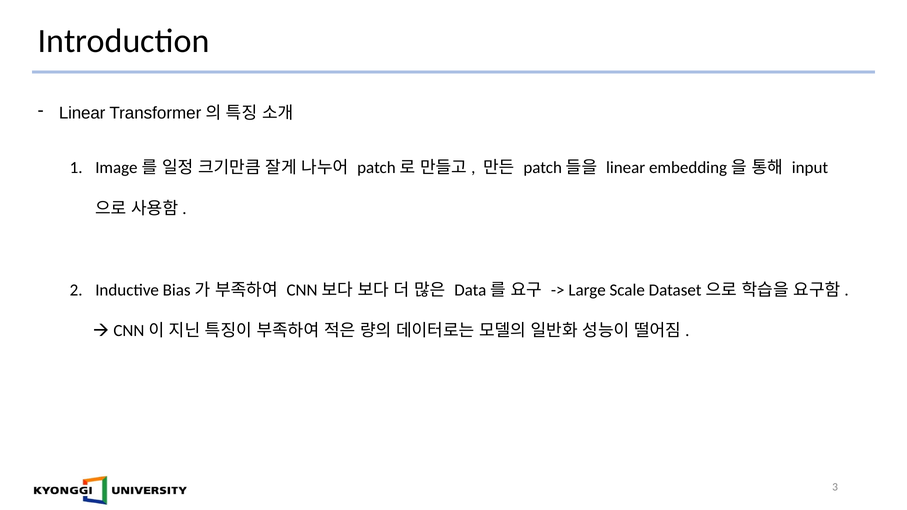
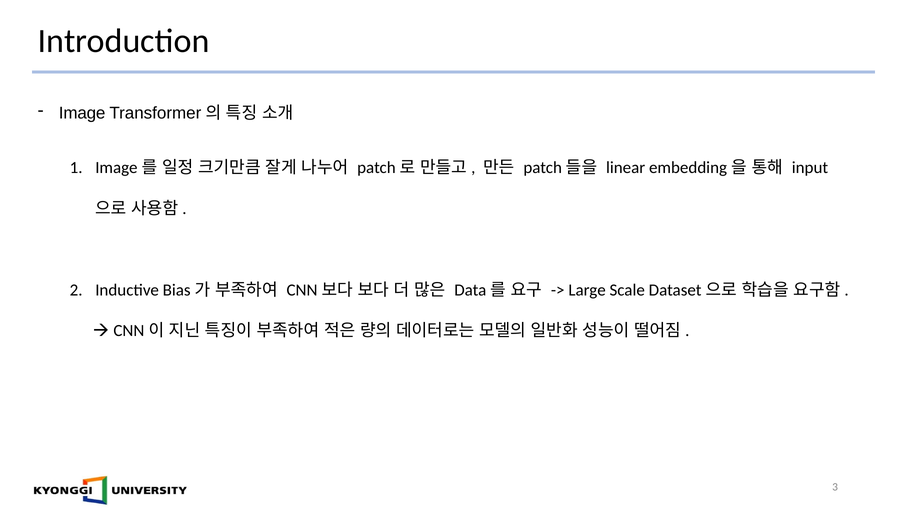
Linear at (82, 113): Linear -> Image
